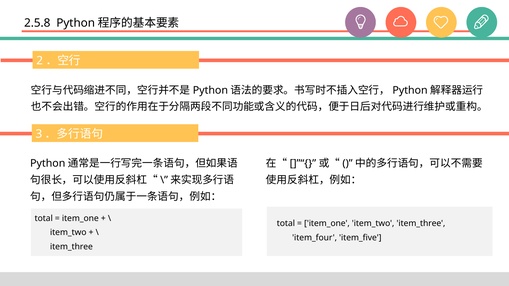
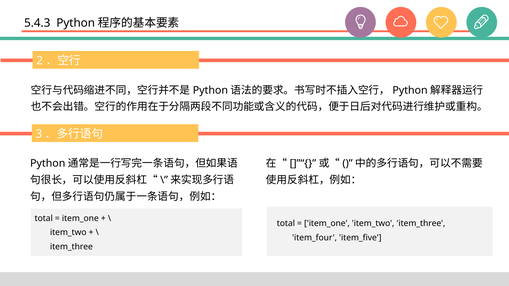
2.5.8: 2.5.8 -> 5.4.3
